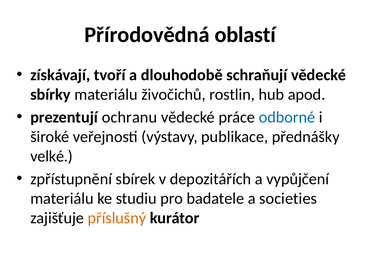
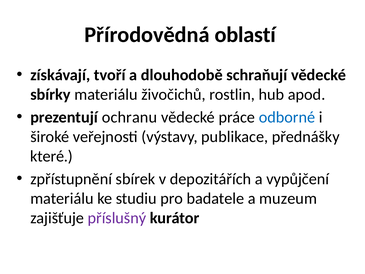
velké: velké -> které
societies: societies -> muzeum
příslušný colour: orange -> purple
